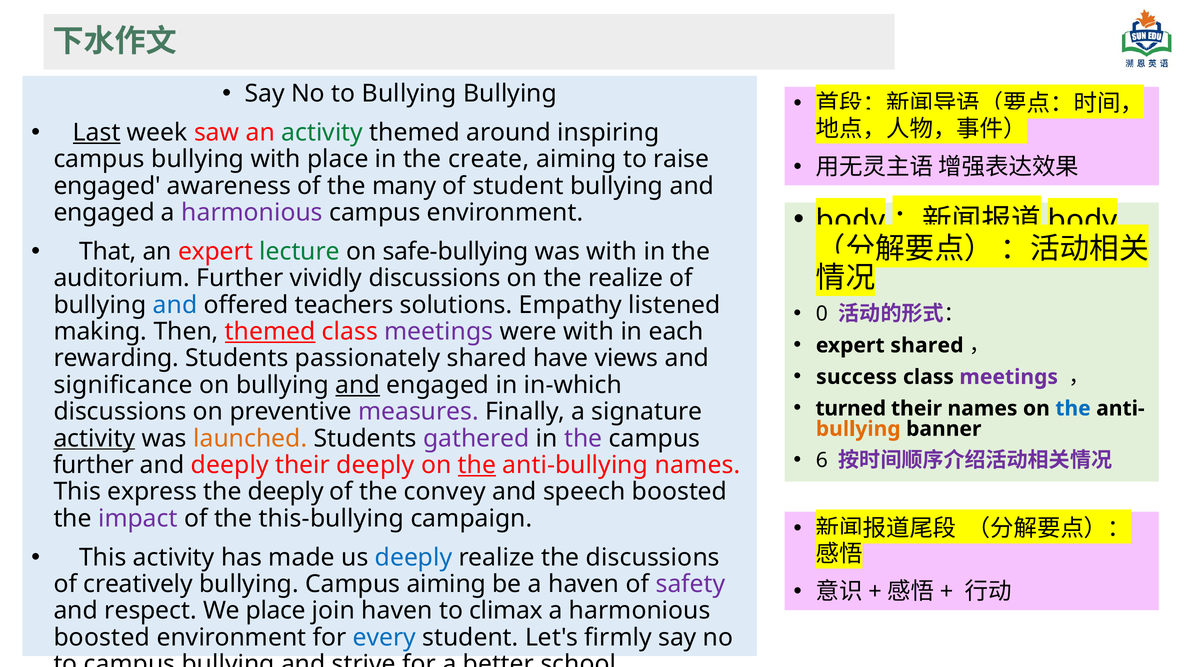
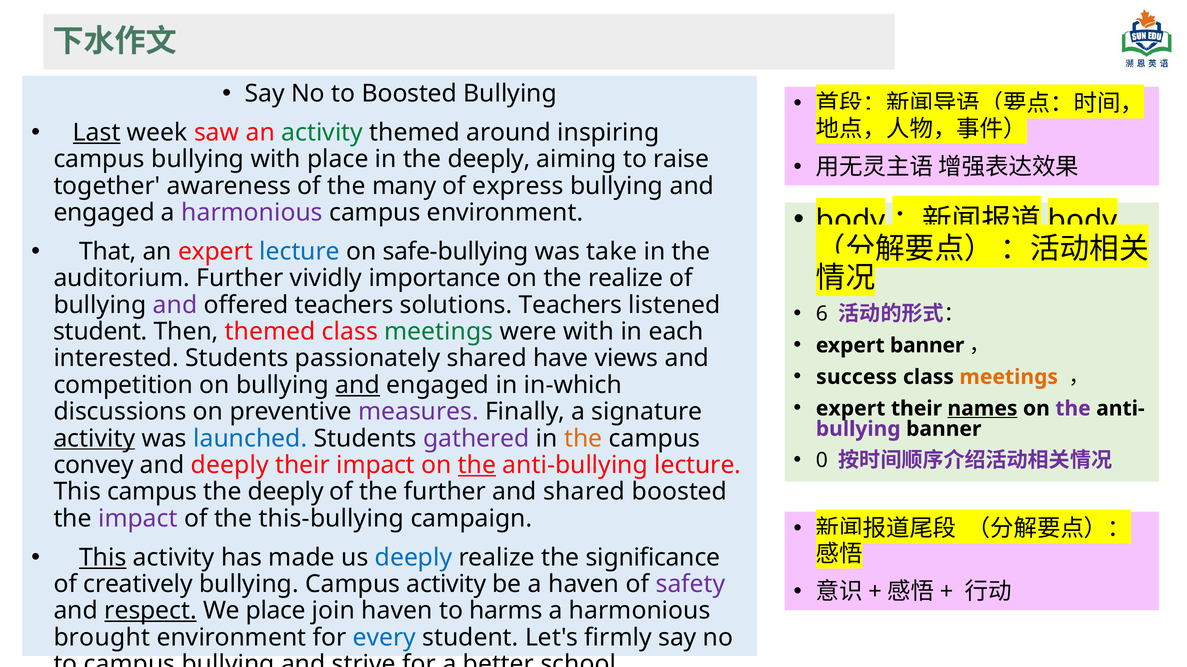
to Bullying: Bullying -> Boosted
in the create: create -> deeply
engaged at (107, 186): engaged -> together
of student: student -> express
lecture at (300, 252) colour: green -> blue
was with: with -> take
vividly discussions: discussions -> importance
and at (175, 305) colour: blue -> purple
solutions Empathy: Empathy -> Teachers
0: 0 -> 6
making at (100, 332): making -> student
themed at (270, 332) underline: present -> none
meetings at (439, 332) colour: purple -> green
expert shared: shared -> banner
rewarding: rewarding -> interested
meetings at (1009, 377) colour: purple -> orange
significance: significance -> competition
turned at (851, 409): turned -> expert
names at (982, 409) underline: none -> present
the at (1073, 409) colour: blue -> purple
bullying at (858, 429) colour: orange -> purple
launched colour: orange -> blue
the at (583, 439) colour: purple -> orange
6: 6 -> 0
further at (94, 466): further -> convey
their deeply: deeply -> impact
anti-bullying names: names -> lecture
This express: express -> campus
the convey: convey -> further
and speech: speech -> shared
This at (103, 558) underline: none -> present
the discussions: discussions -> significance
Campus aiming: aiming -> activity
respect underline: none -> present
climax: climax -> harms
boosted at (102, 638): boosted -> brought
